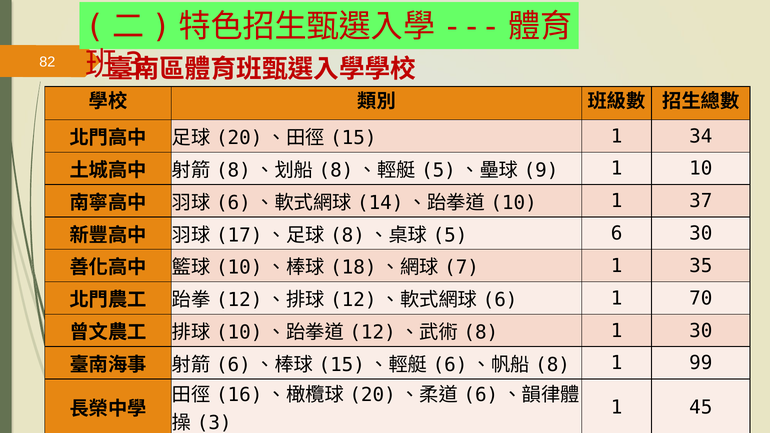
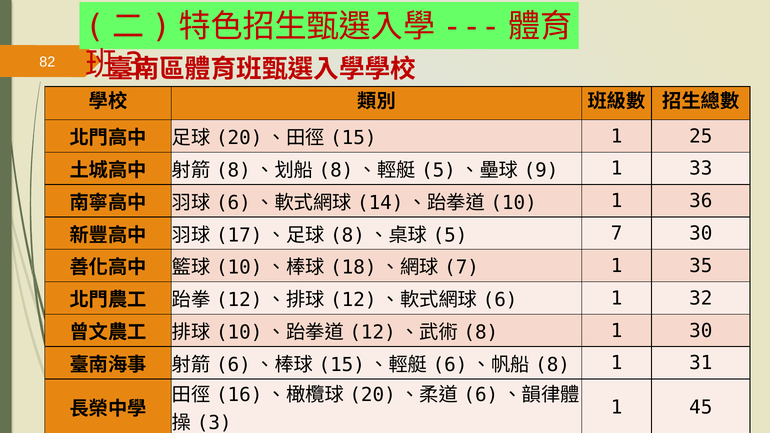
34: 34 -> 25
1 10: 10 -> 33
37: 37 -> 36
6 at (617, 234): 6 -> 7
70: 70 -> 32
99: 99 -> 31
